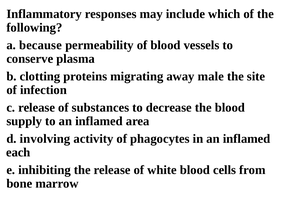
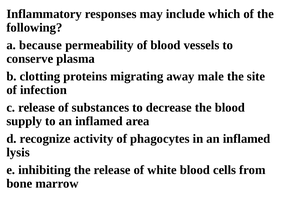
involving: involving -> recognize
each: each -> lysis
